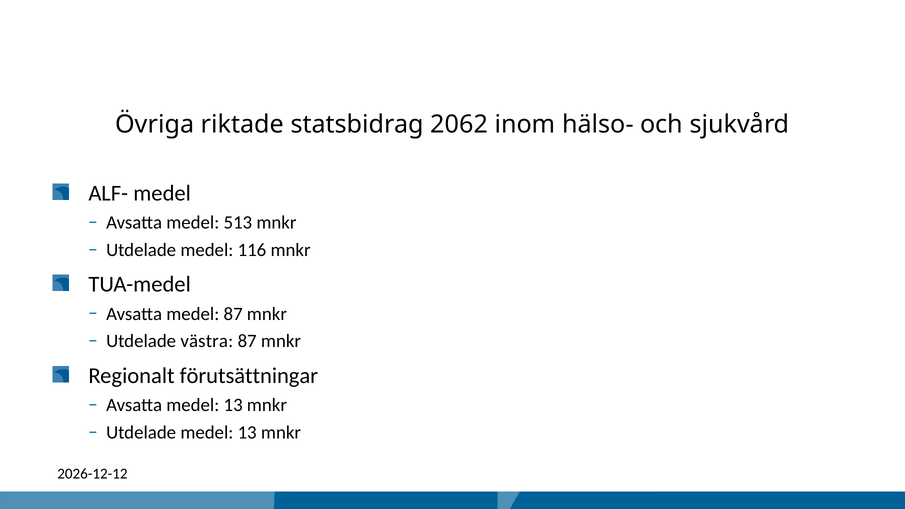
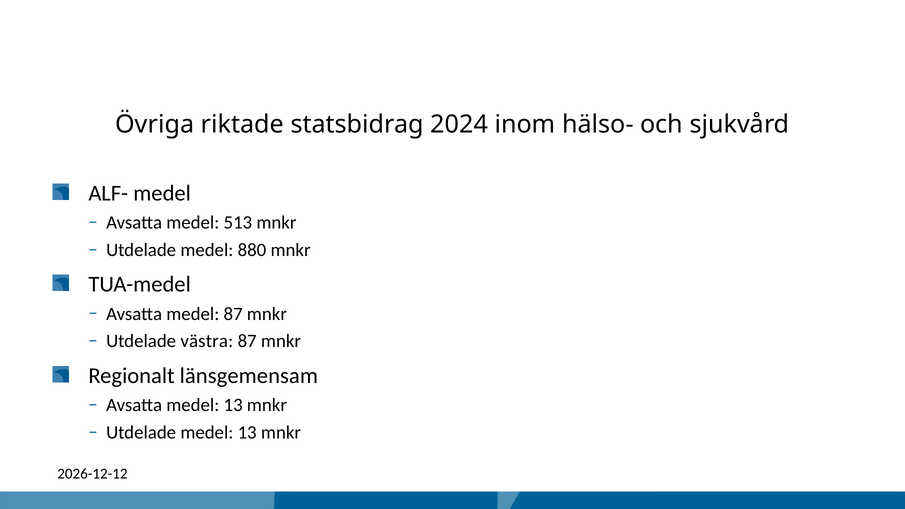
2062: 2062 -> 2024
116: 116 -> 880
förutsättningar: förutsättningar -> länsgemensam
